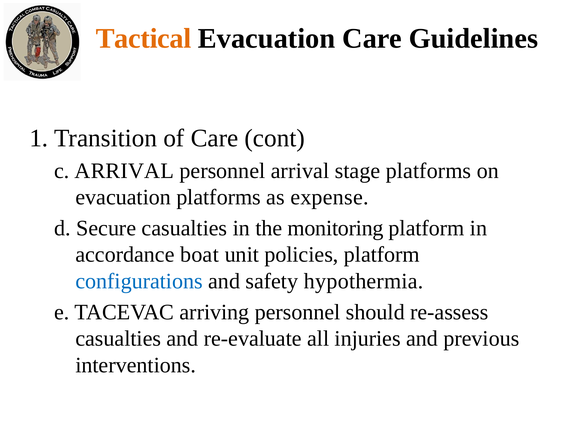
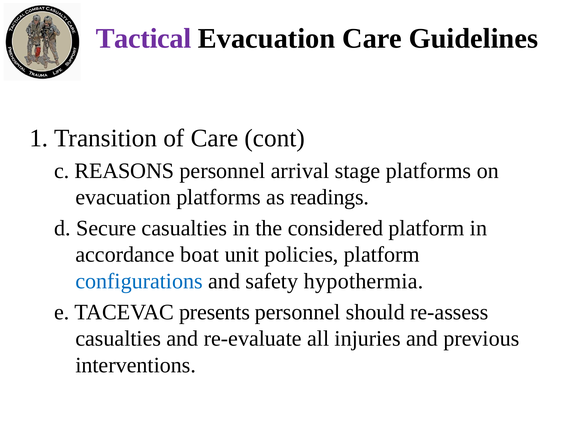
Tactical colour: orange -> purple
c ARRIVAL: ARRIVAL -> REASONS
expense: expense -> readings
monitoring: monitoring -> considered
arriving: arriving -> presents
